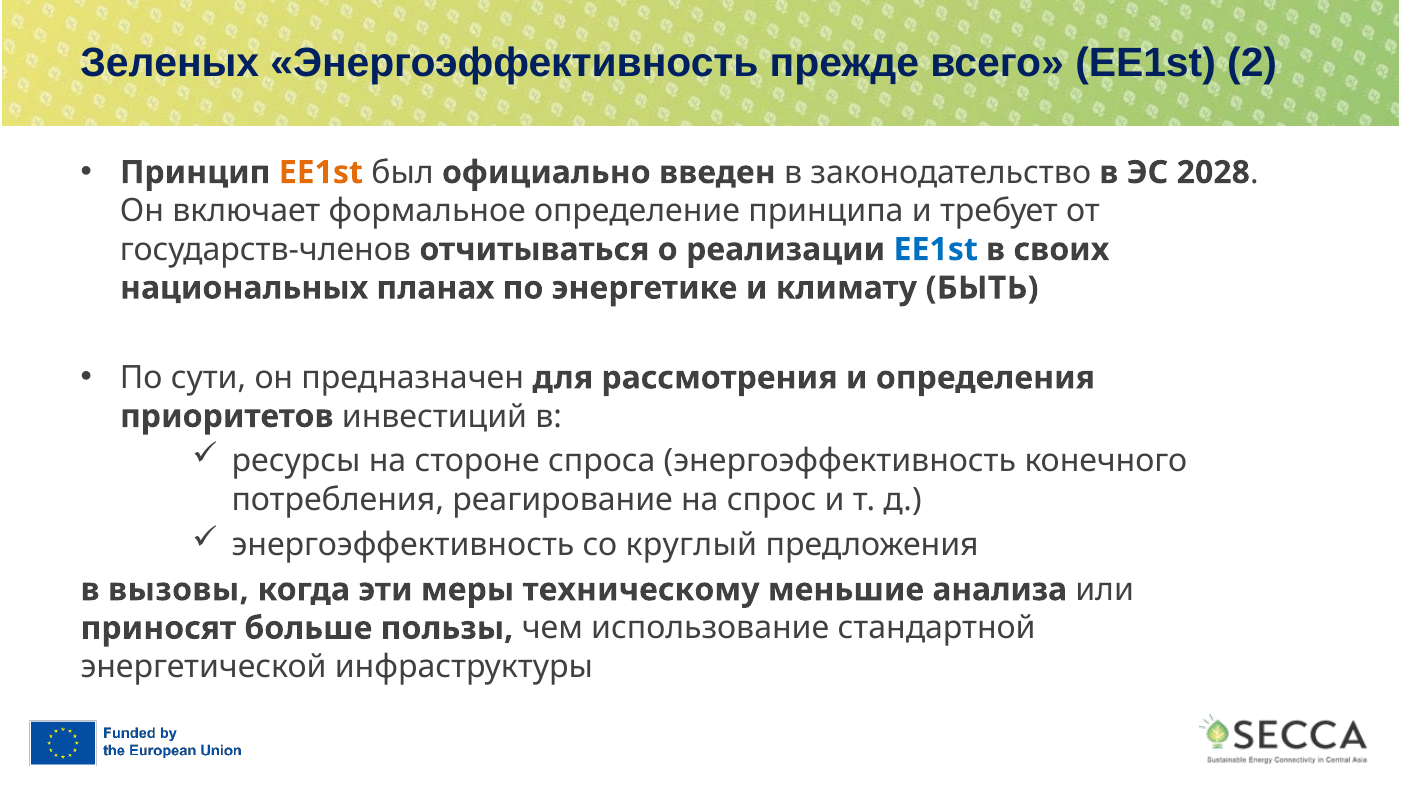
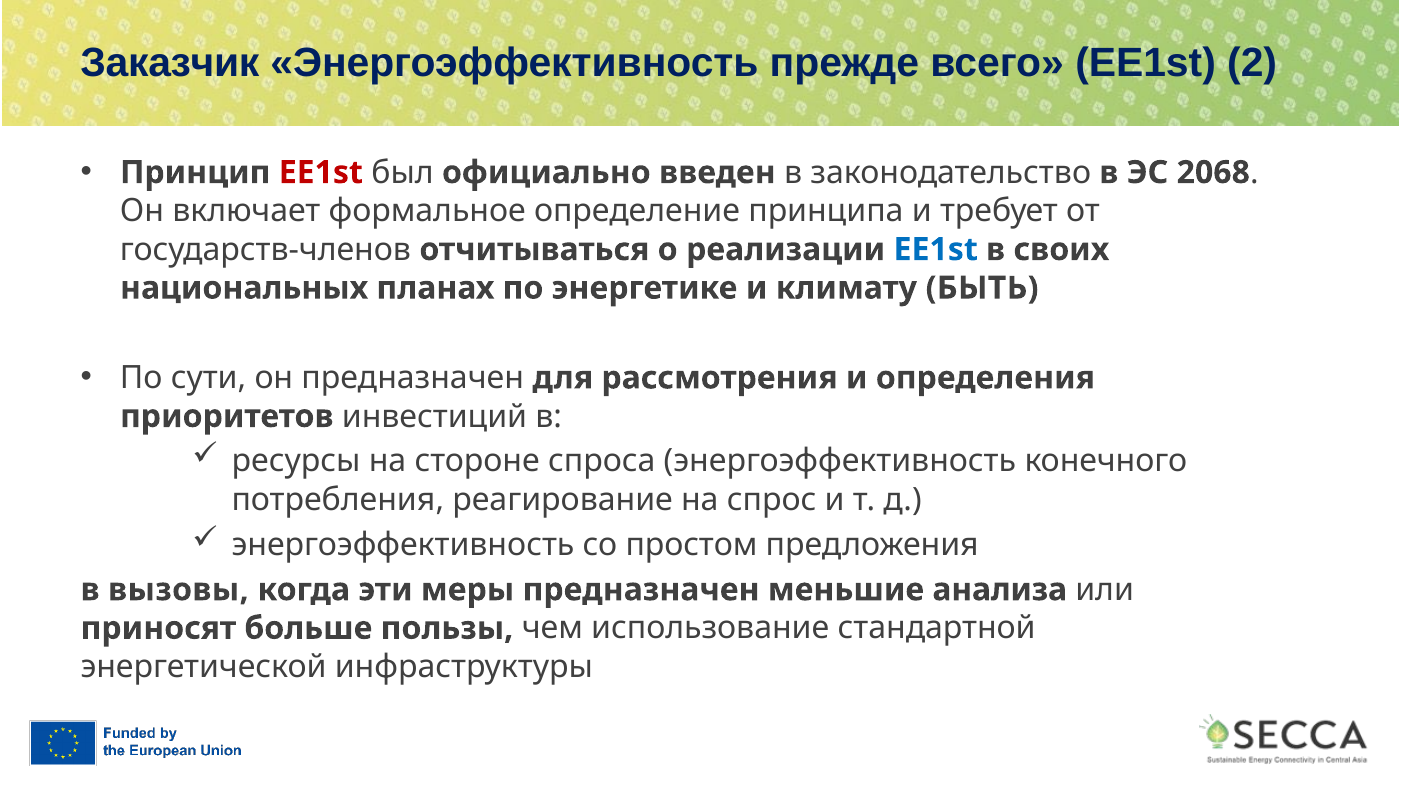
Зеленых: Зеленых -> Заказчик
EE1st at (321, 173) colour: orange -> red
2028: 2028 -> 2068
круглый: круглый -> простом
меры техническому: техническому -> предназначен
